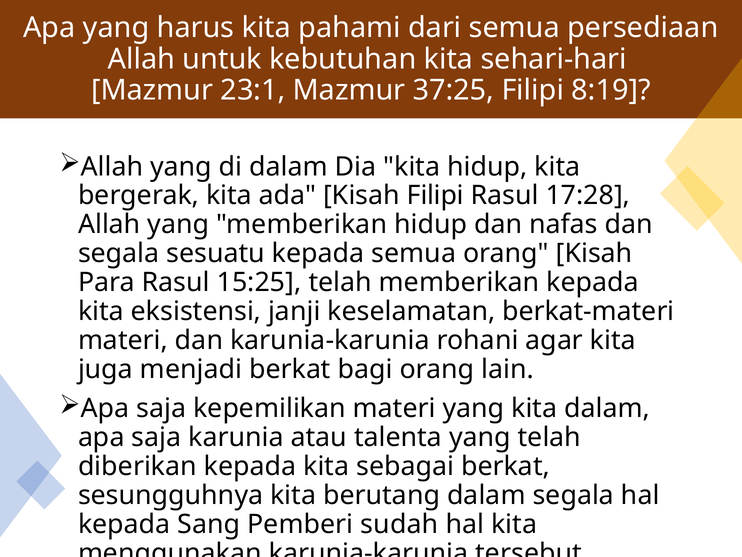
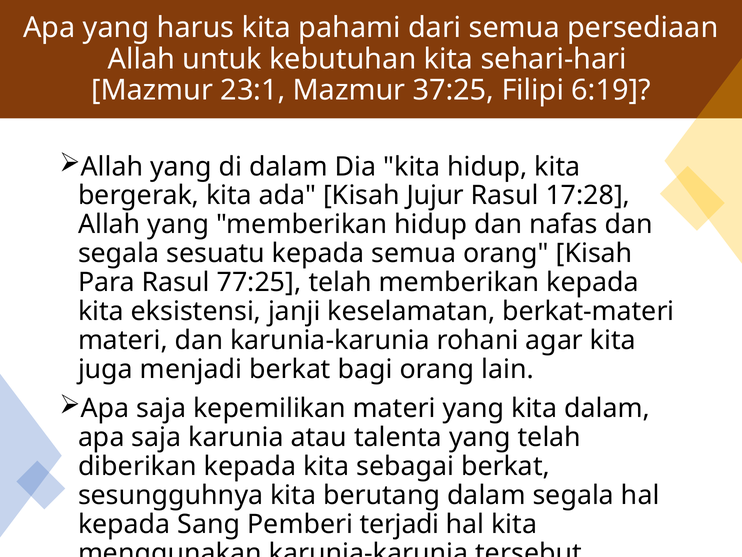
8:19: 8:19 -> 6:19
Kisah Filipi: Filipi -> Jujur
15:25: 15:25 -> 77:25
sudah: sudah -> terjadi
